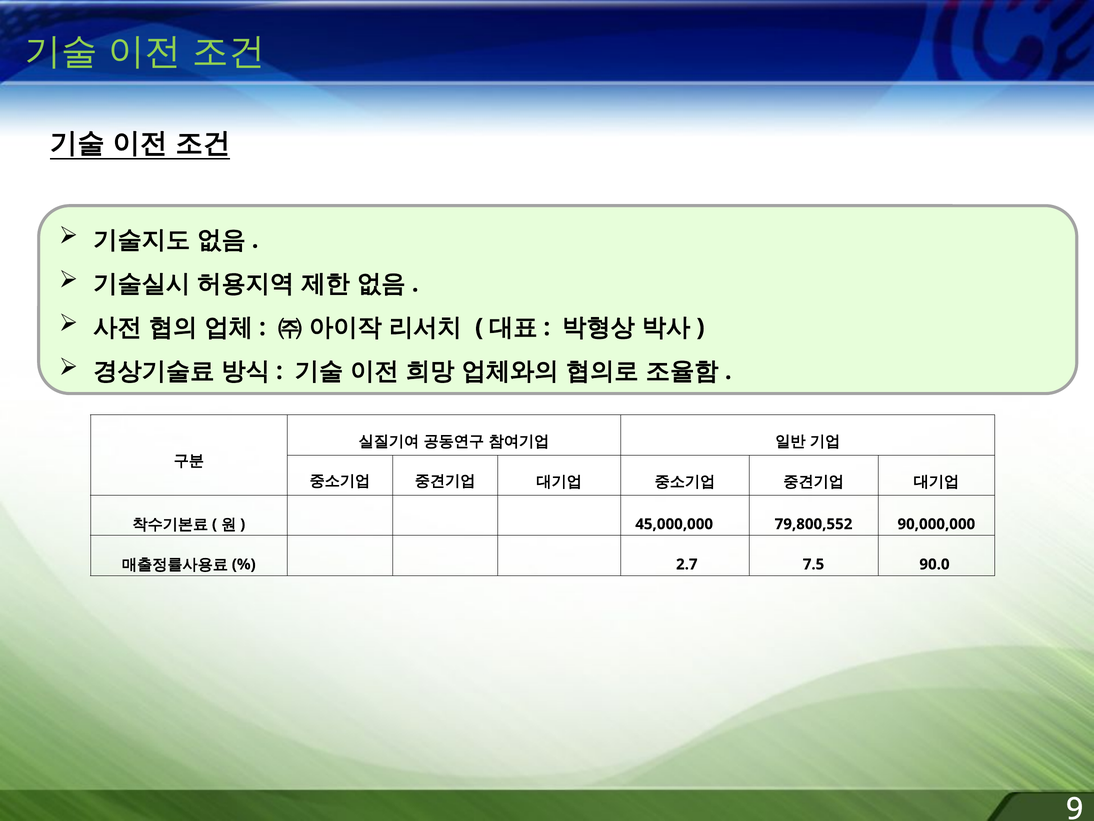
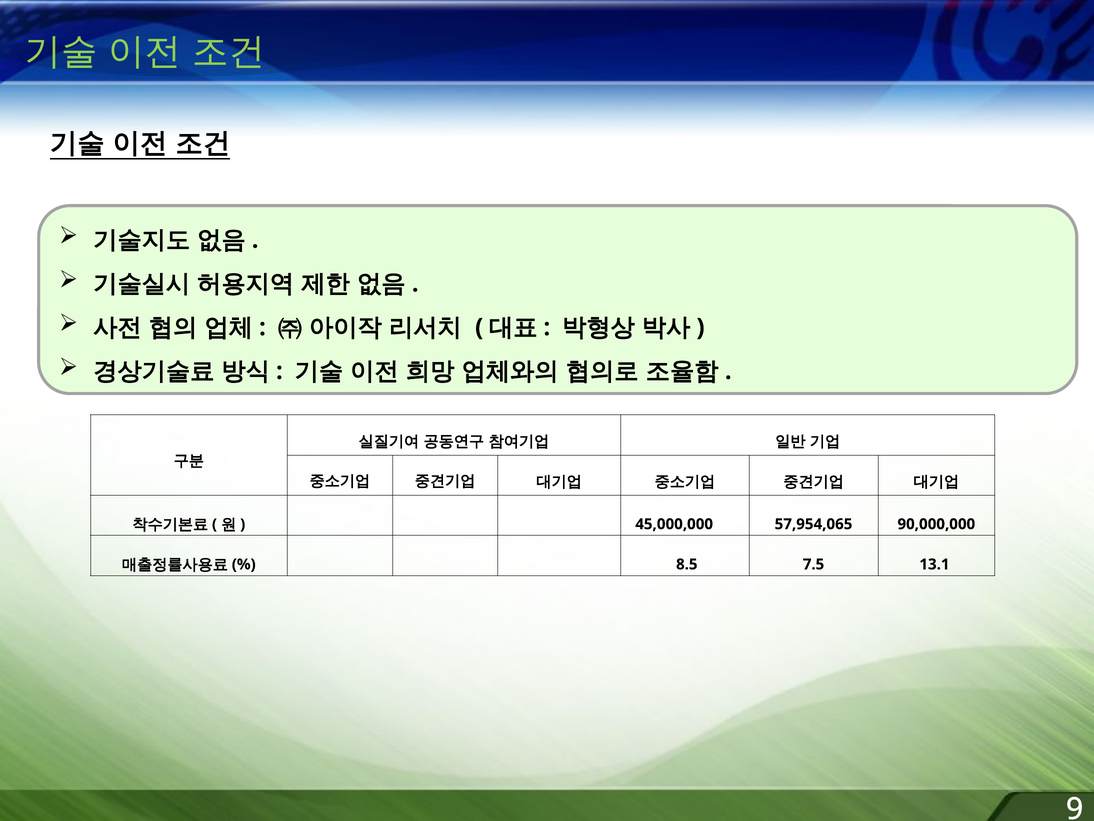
79,800,552: 79,800,552 -> 57,954,065
2.7: 2.7 -> 8.5
90.0: 90.0 -> 13.1
